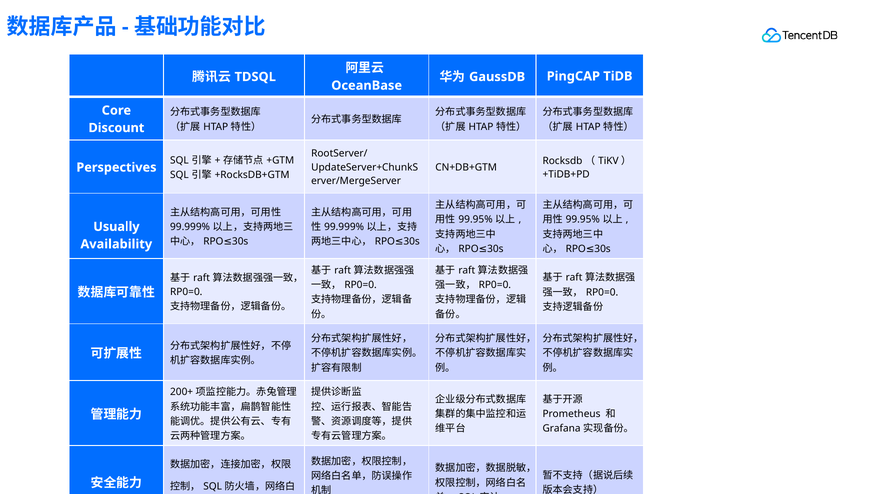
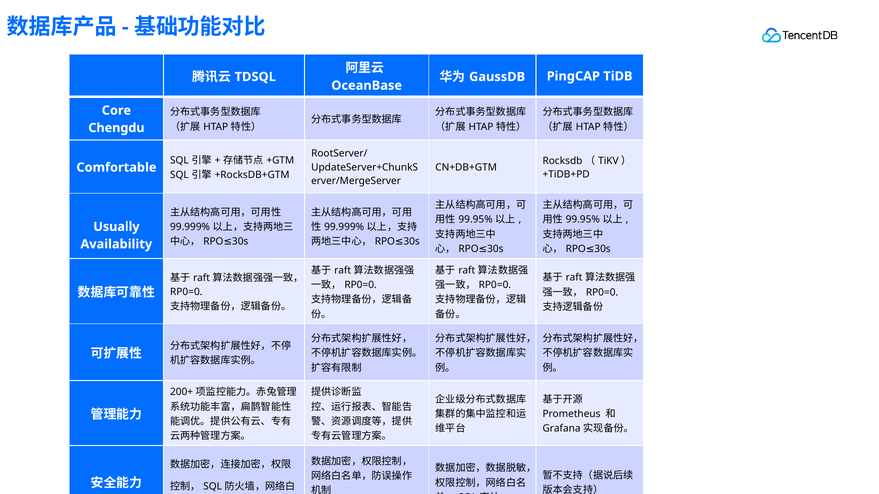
Discount: Discount -> Chengdu
Perspectives: Perspectives -> Comfortable
